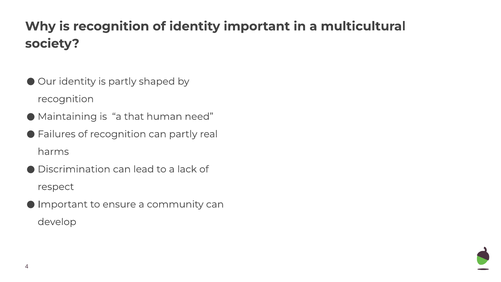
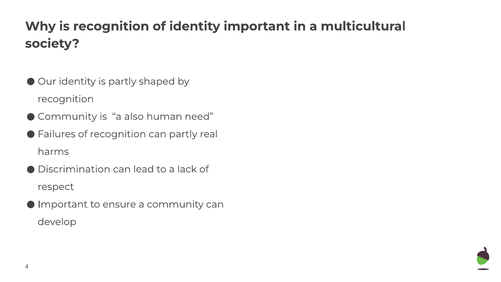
Maintaining at (67, 116): Maintaining -> Community
that: that -> also
